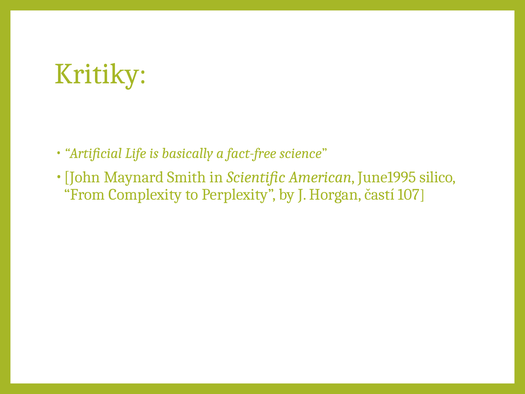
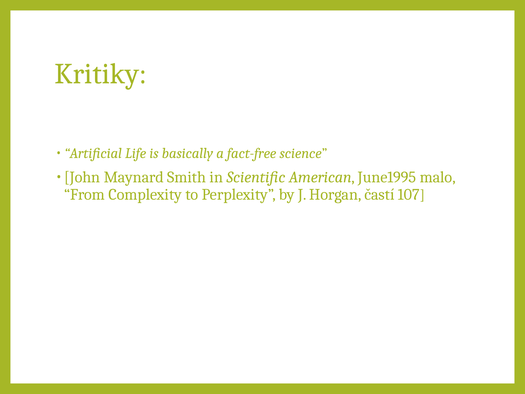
silico: silico -> malo
